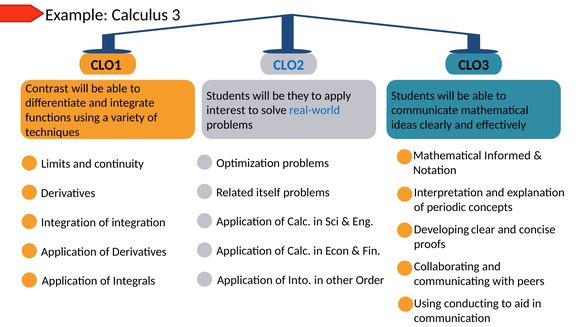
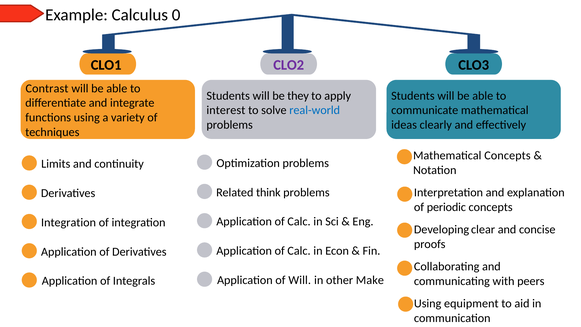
3: 3 -> 0
CLO2 colour: blue -> purple
Mathematical Informed: Informed -> Concepts
itself: itself -> think
of Into: Into -> Will
Order: Order -> Make
conducting: conducting -> equipment
